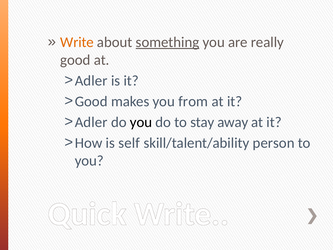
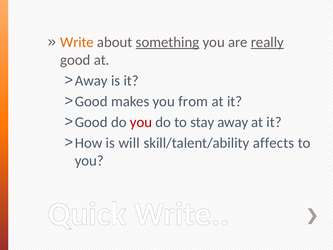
really underline: none -> present
Adler at (91, 81): Adler -> Away
Adler at (91, 122): Adler -> Good
you at (141, 122) colour: black -> red
self: self -> will
person: person -> affects
